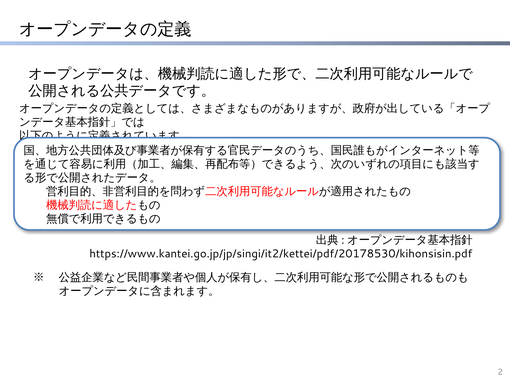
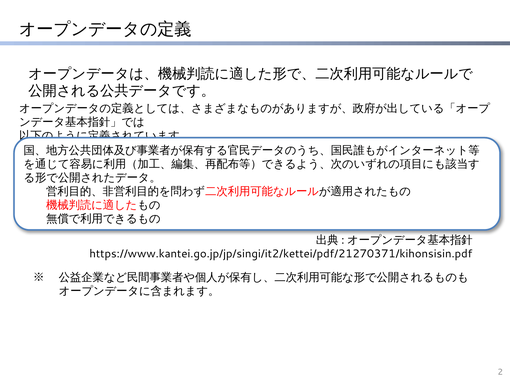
https://www.kantei.go.jp/jp/singi/it2/kettei/pdf/20178530/kihonsisin.pdf: https://www.kantei.go.jp/jp/singi/it2/kettei/pdf/20178530/kihonsisin.pdf -> https://www.kantei.go.jp/jp/singi/it2/kettei/pdf/21270371/kihonsisin.pdf
